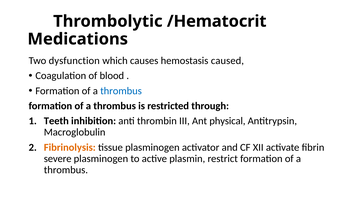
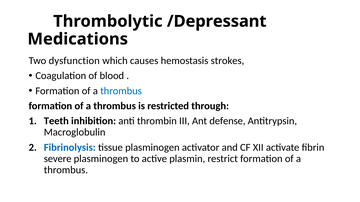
/Hematocrit: /Hematocrit -> /Depressant
caused: caused -> strokes
physical: physical -> defense
Fibrinolysis colour: orange -> blue
